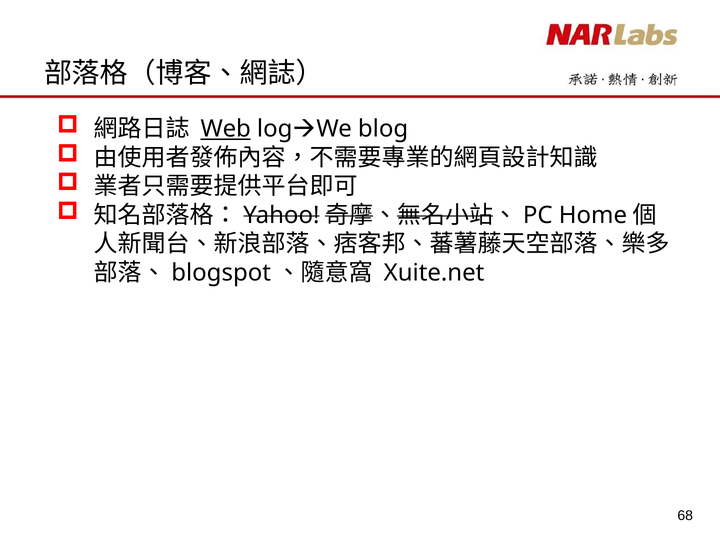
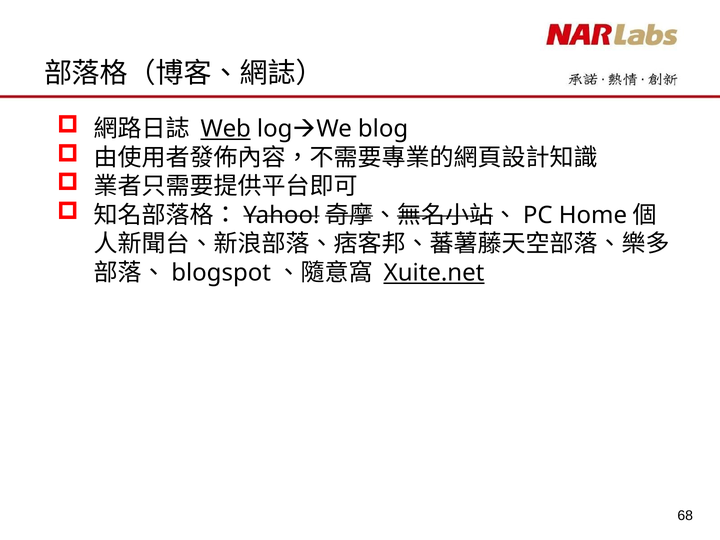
Xuite.net underline: none -> present
